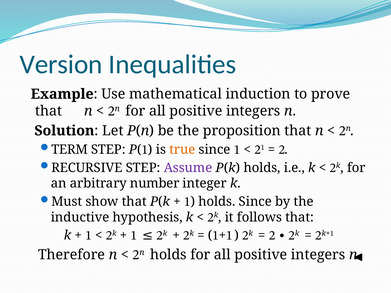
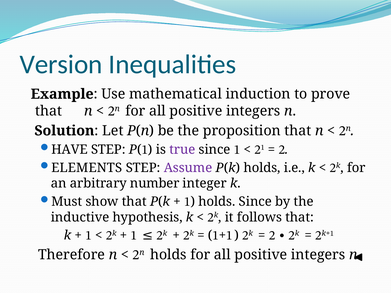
TERM: TERM -> HAVE
true colour: orange -> purple
RECURSIVE: RECURSIVE -> ELEMENTS
